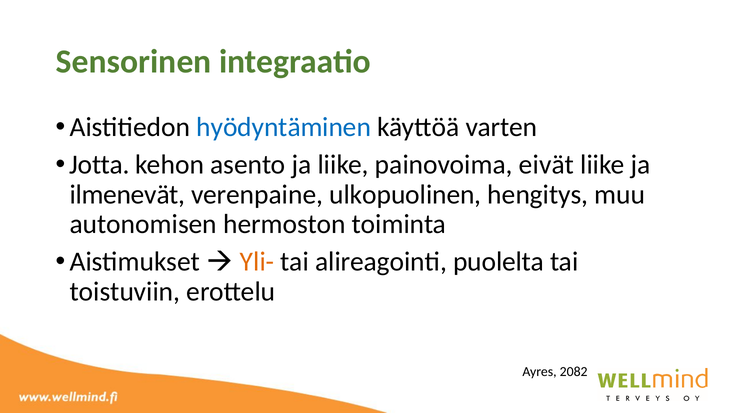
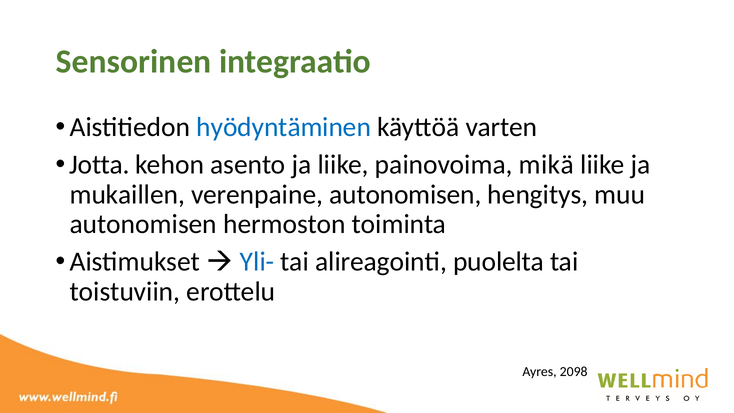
eivät: eivät -> mikä
ilmenevät: ilmenevät -> mukaillen
verenpaine ulkopuolinen: ulkopuolinen -> autonomisen
Yli- colour: orange -> blue
2082: 2082 -> 2098
